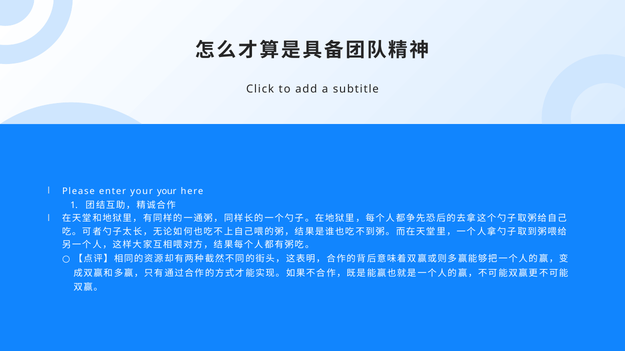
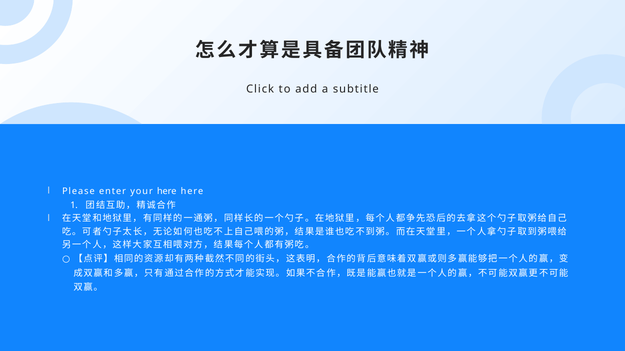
your your: your -> here
